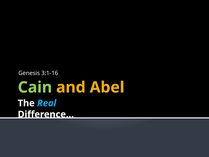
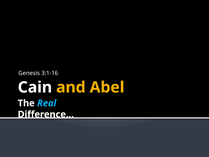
Cain colour: light green -> white
